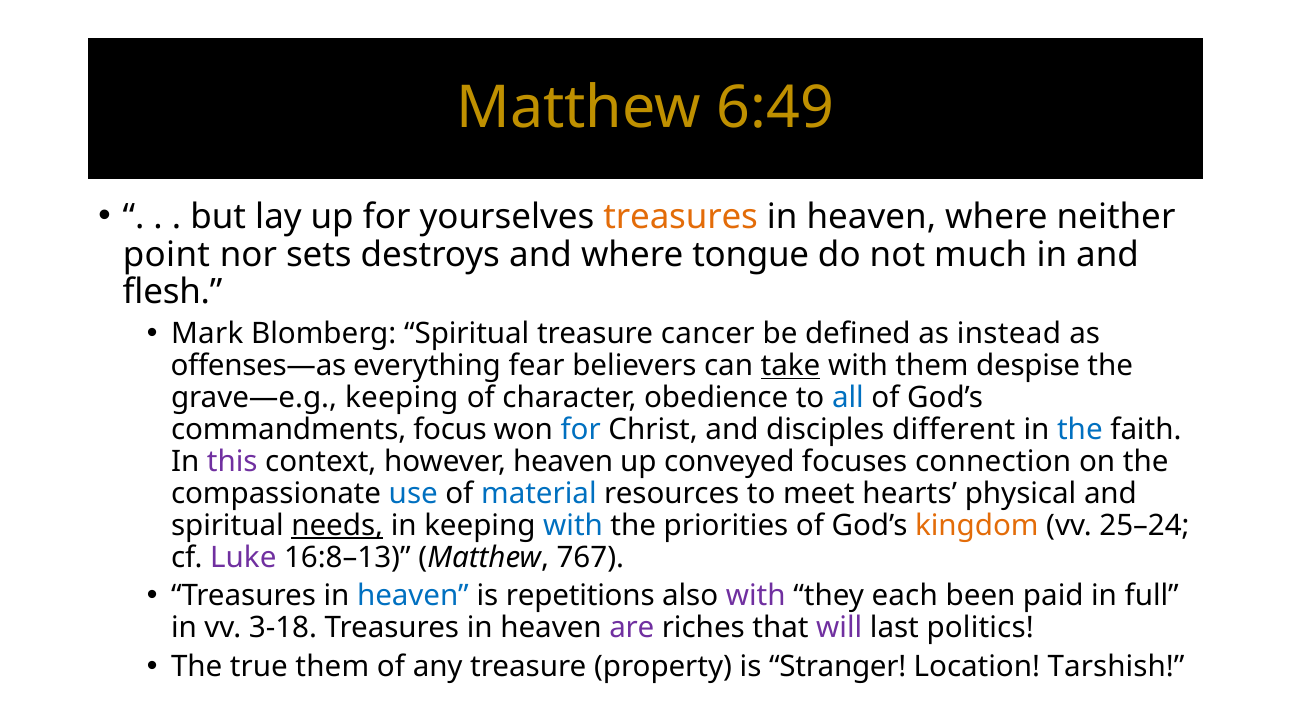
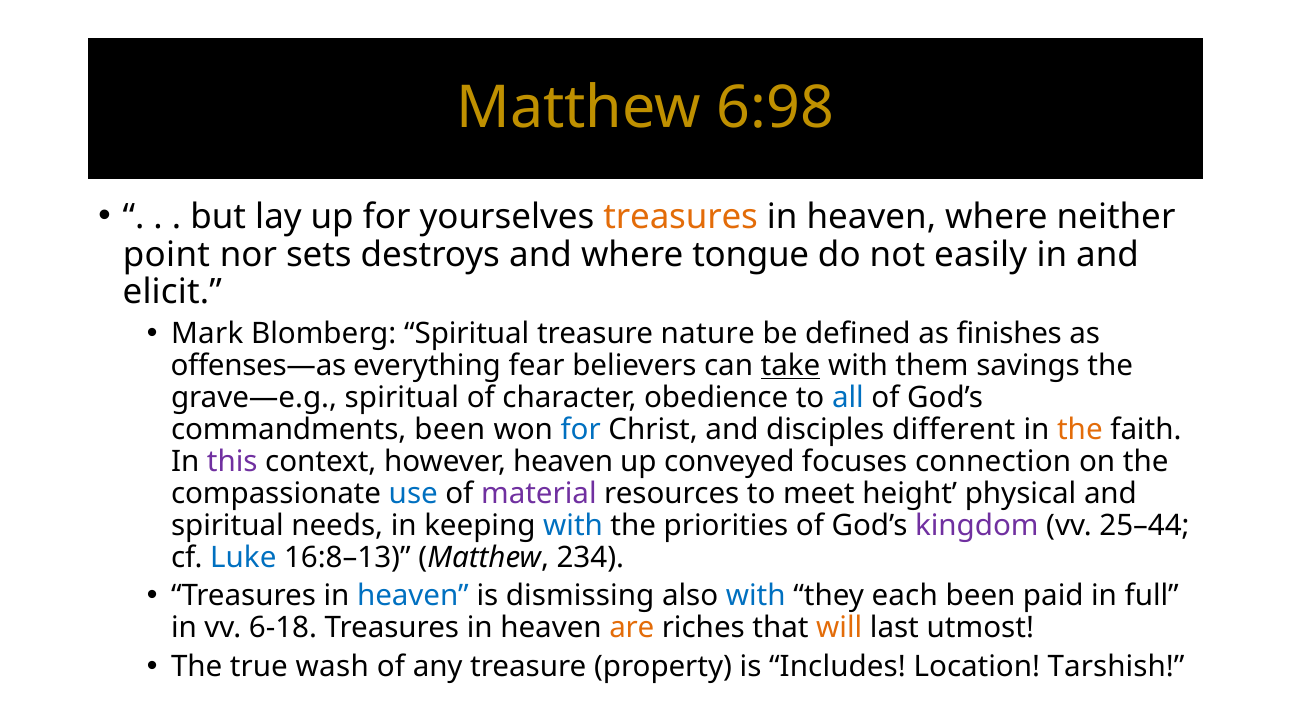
6:49: 6:49 -> 6:98
much: much -> easily
flesh: flesh -> elicit
cancer: cancer -> nature
instead: instead -> finishes
despise: despise -> savings
grave—e.g keeping: keeping -> spiritual
commandments focus: focus -> been
the at (1080, 430) colour: blue -> orange
material colour: blue -> purple
hearts: hearts -> height
needs underline: present -> none
kingdom colour: orange -> purple
25–24: 25–24 -> 25–44
Luke colour: purple -> blue
767: 767 -> 234
repetitions: repetitions -> dismissing
with at (756, 596) colour: purple -> blue
3-18: 3-18 -> 6-18
are colour: purple -> orange
will colour: purple -> orange
politics: politics -> utmost
true them: them -> wash
Stranger: Stranger -> Includes
